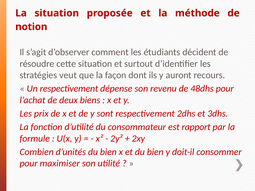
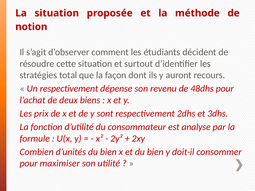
veut: veut -> total
rapport: rapport -> analyse
